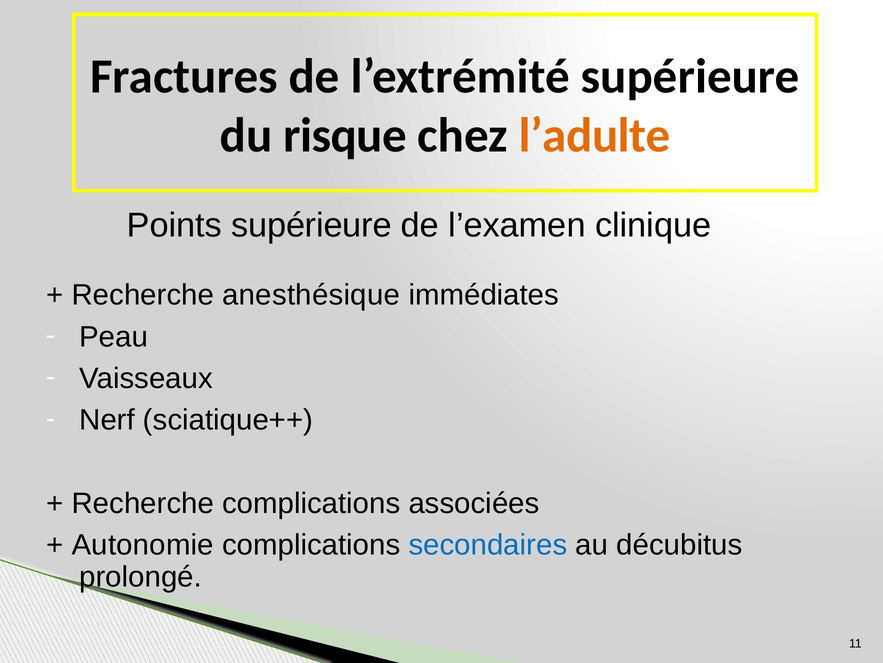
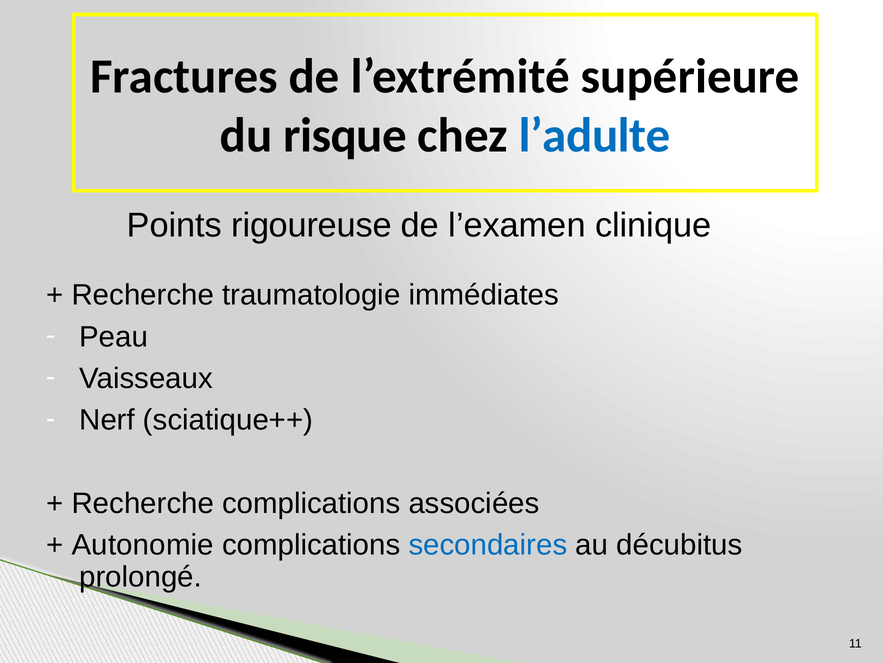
l’adulte colour: orange -> blue
Points supérieure: supérieure -> rigoureuse
anesthésique: anesthésique -> traumatologie
